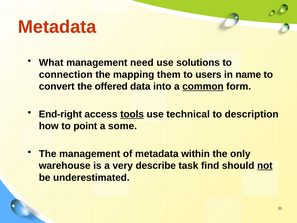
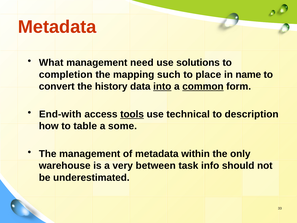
connection: connection -> completion
them: them -> such
users: users -> place
offered: offered -> history
into underline: none -> present
End-right: End-right -> End-with
point: point -> table
describe: describe -> between
find: find -> info
not underline: present -> none
